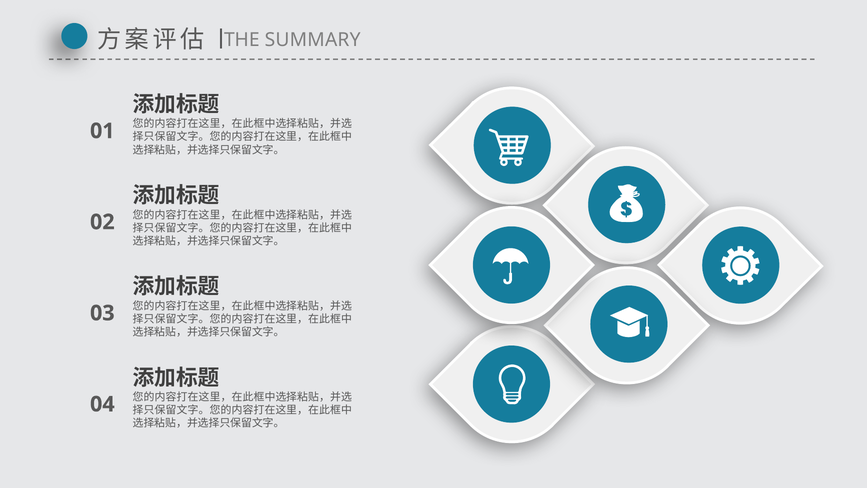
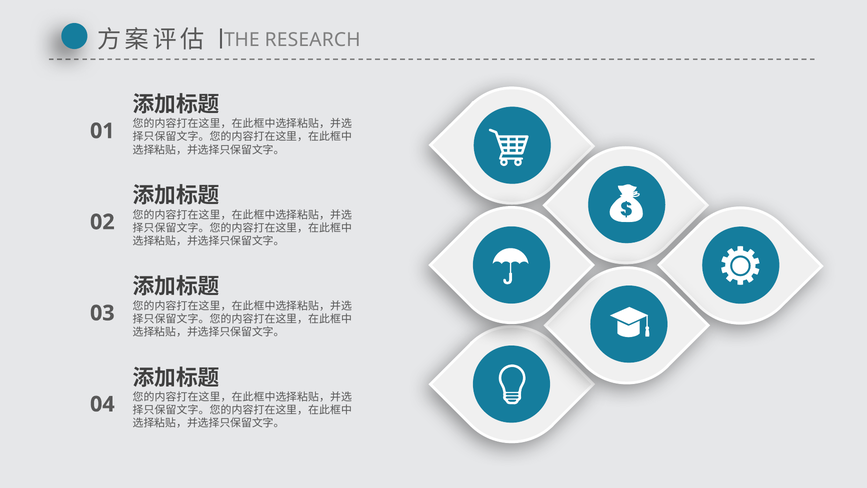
SUMMARY: SUMMARY -> RESEARCH
